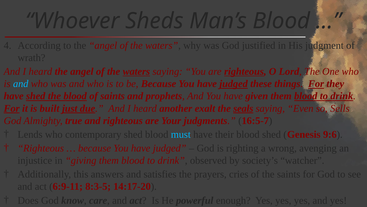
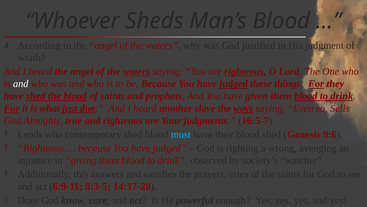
and at (21, 84) colour: light blue -> white
built: built -> what
exalt: exalt -> slave
seals: seals -> ways
